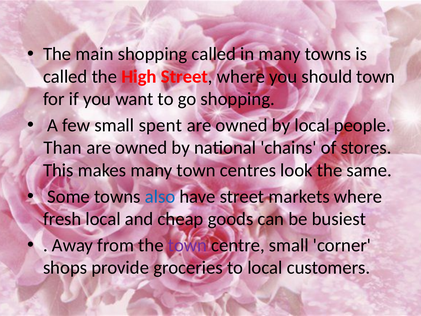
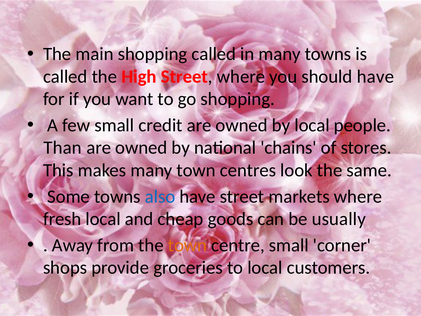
should town: town -> have
spent: spent -> credit
busiest: busiest -> usually
town at (188, 245) colour: purple -> orange
